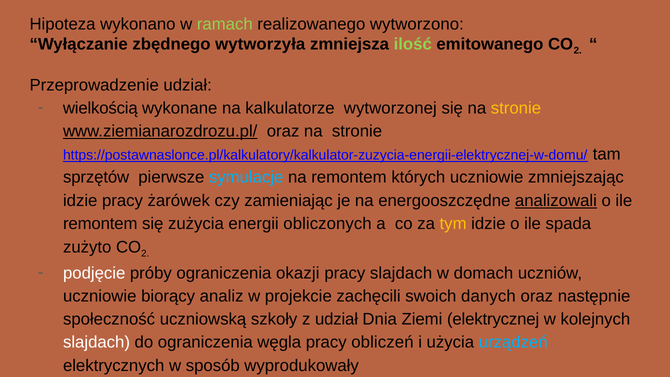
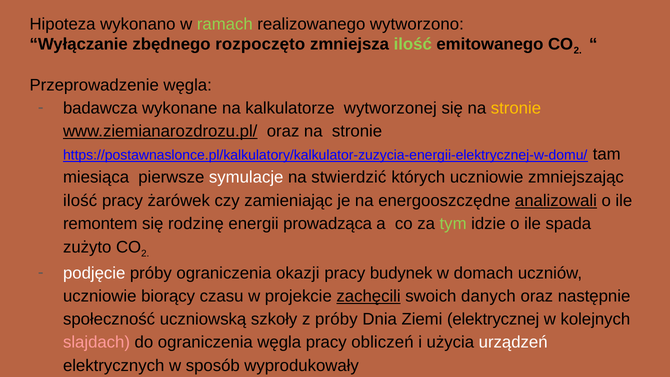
wytworzyła: wytworzyła -> rozpoczęto
Przeprowadzenie udział: udział -> węgla
wielkością: wielkością -> badawcza
sprzętów: sprzętów -> miesiąca
symulacje colour: light blue -> white
na remontem: remontem -> stwierdzić
idzie at (80, 201): idzie -> ilość
zużycia: zużycia -> rodzinę
obliczonych: obliczonych -> prowadząca
tym colour: yellow -> light green
pracy slajdach: slajdach -> budynek
analiz: analiz -> czasu
zachęcili underline: none -> present
z udział: udział -> próby
slajdach at (97, 342) colour: white -> pink
urządzeń colour: light blue -> white
